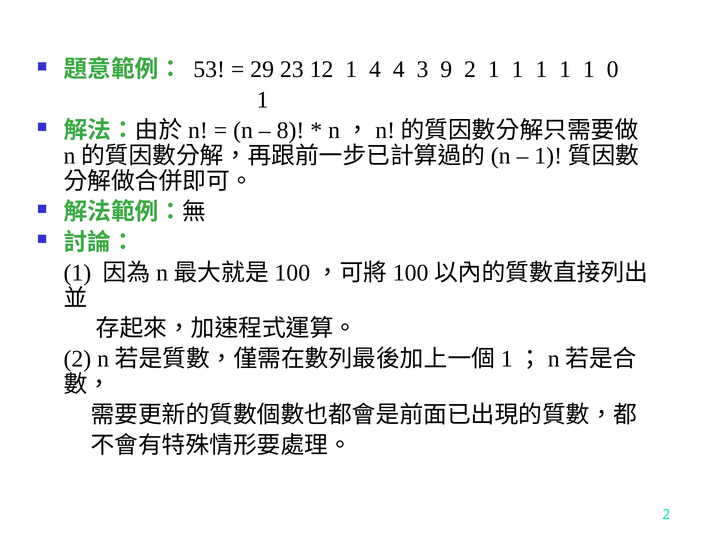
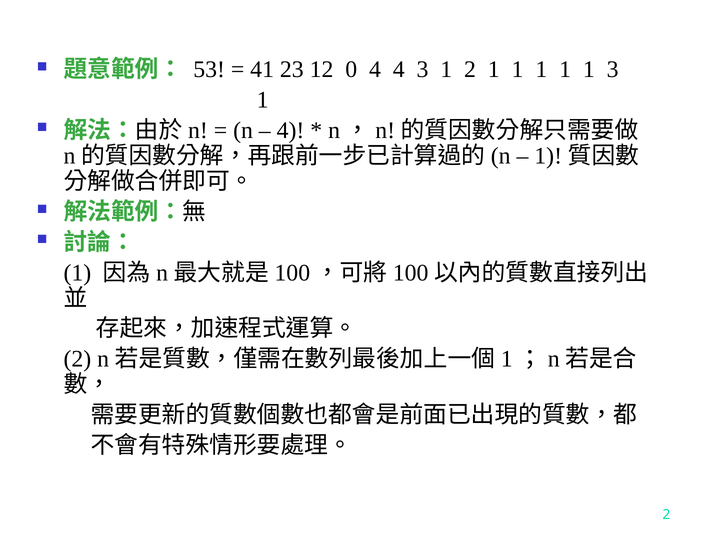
29: 29 -> 41
12 1: 1 -> 0
4 3 9: 9 -> 1
1 0: 0 -> 3
8 at (291, 131): 8 -> 4
